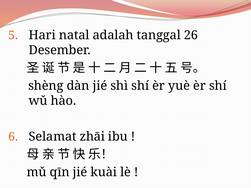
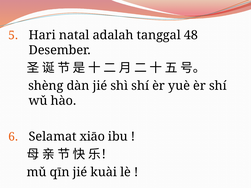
26: 26 -> 48
zhāi: zhāi -> xiāo
